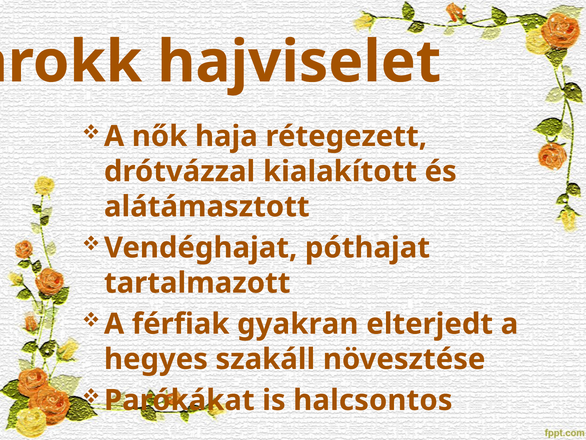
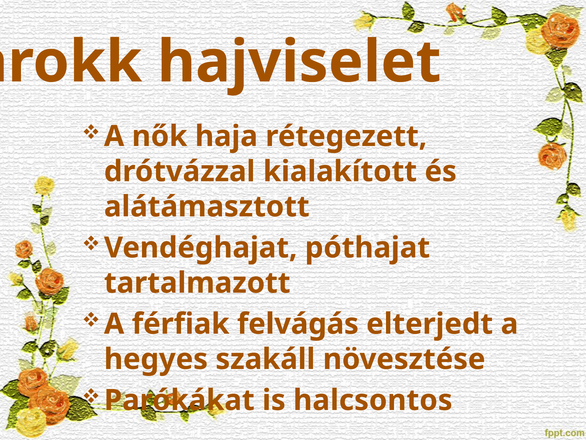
gyakran: gyakran -> felvágás
